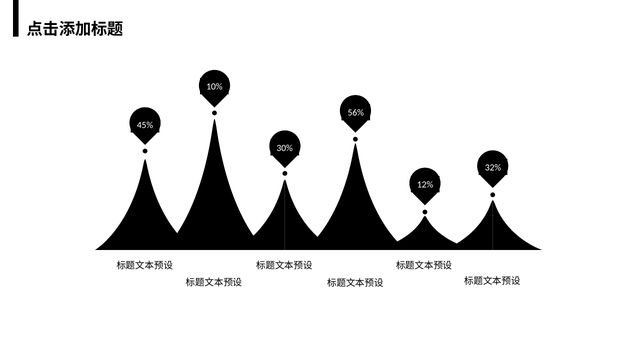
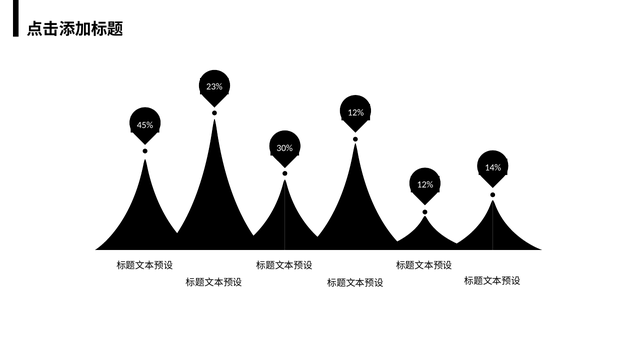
10%: 10% -> 23%
56% at (356, 113): 56% -> 12%
32%: 32% -> 14%
